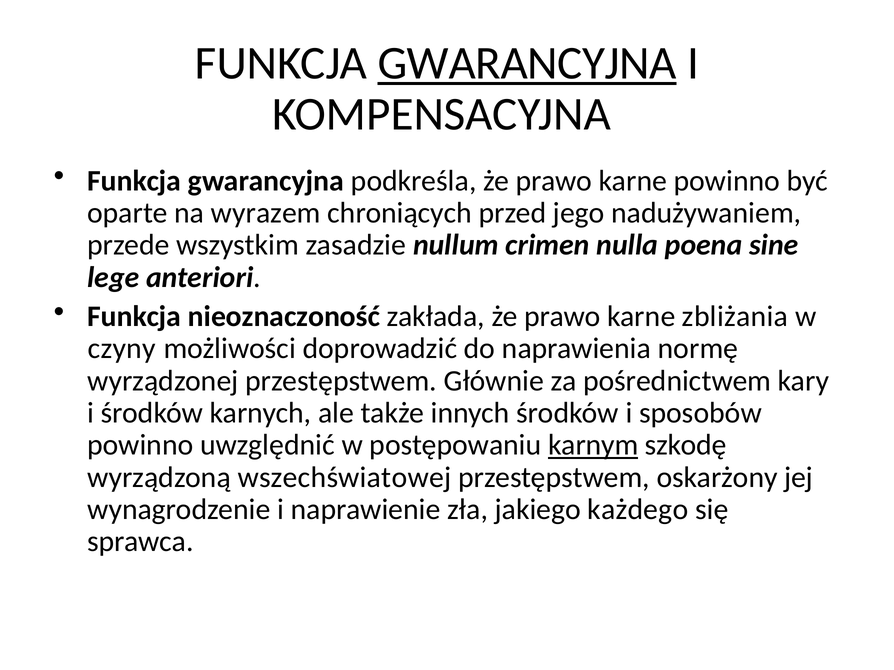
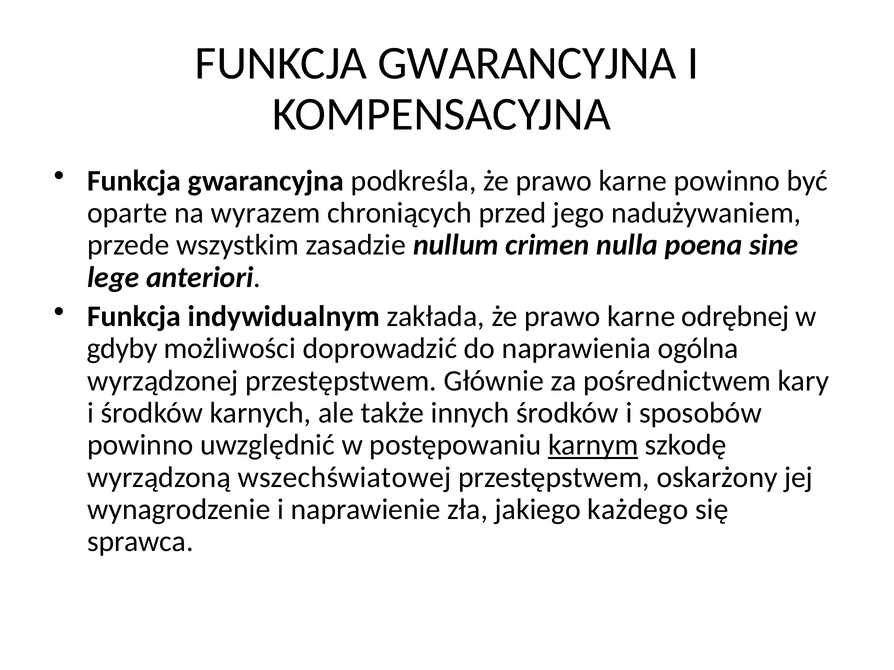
GWARANCYJNA at (527, 63) underline: present -> none
nieoznaczoność: nieoznaczoność -> indywidualnym
zbliżania: zbliżania -> odrębnej
czyny: czyny -> gdyby
normę: normę -> ogólna
